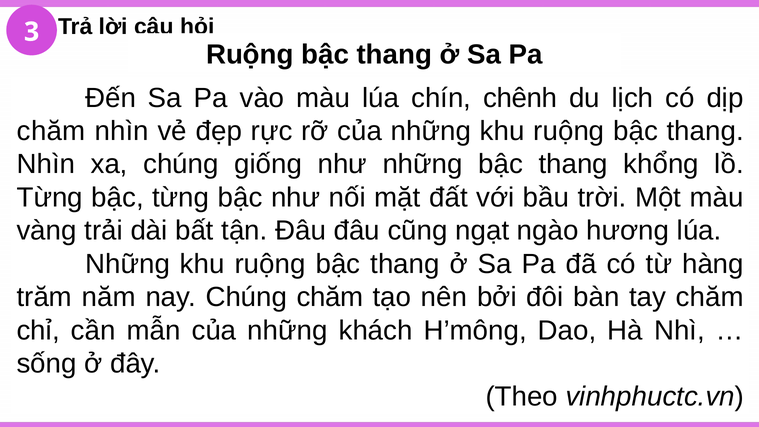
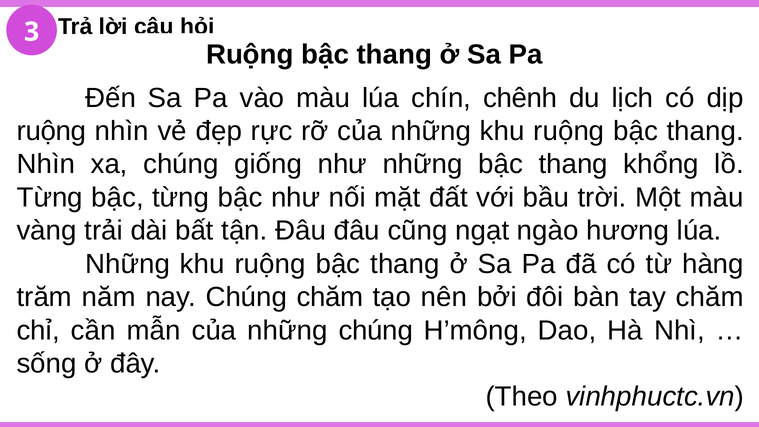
chăm at (51, 131): chăm -> ruộng
những khách: khách -> chúng
